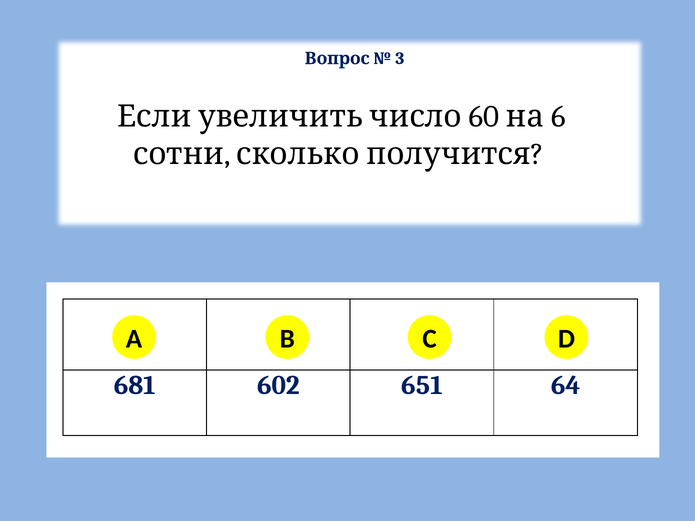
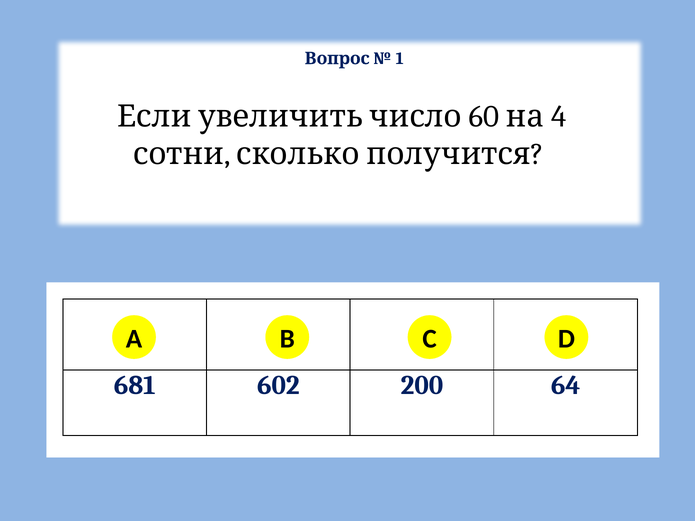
3: 3 -> 1
6: 6 -> 4
651: 651 -> 200
